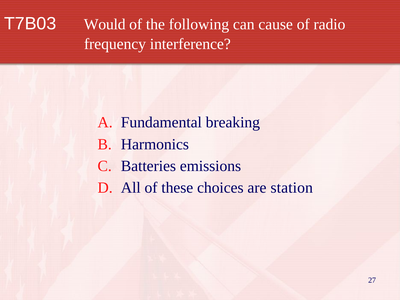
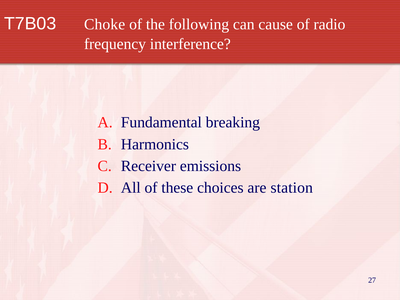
Would: Would -> Choke
Batteries: Batteries -> Receiver
